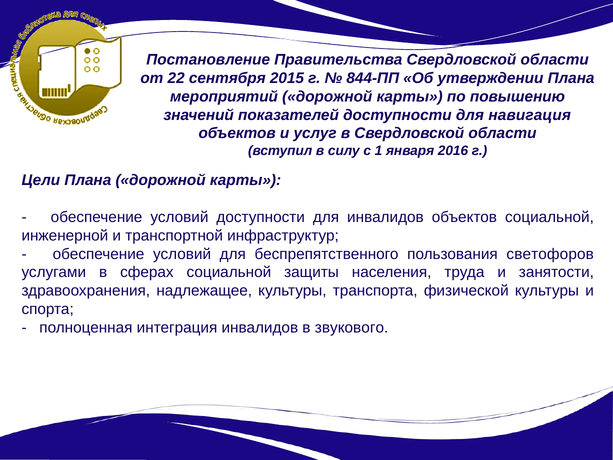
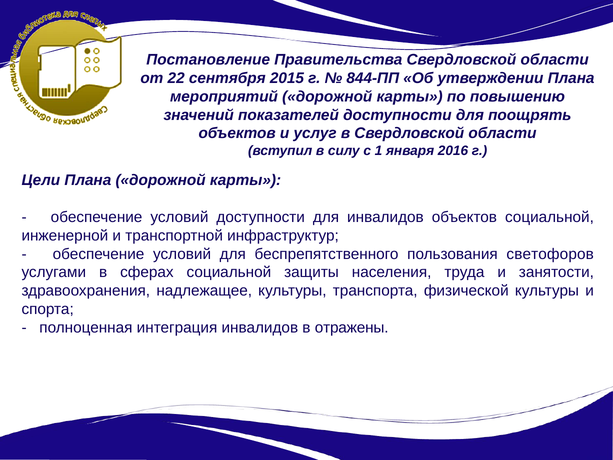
навигация: навигация -> поощрять
звукового: звукового -> отражены
